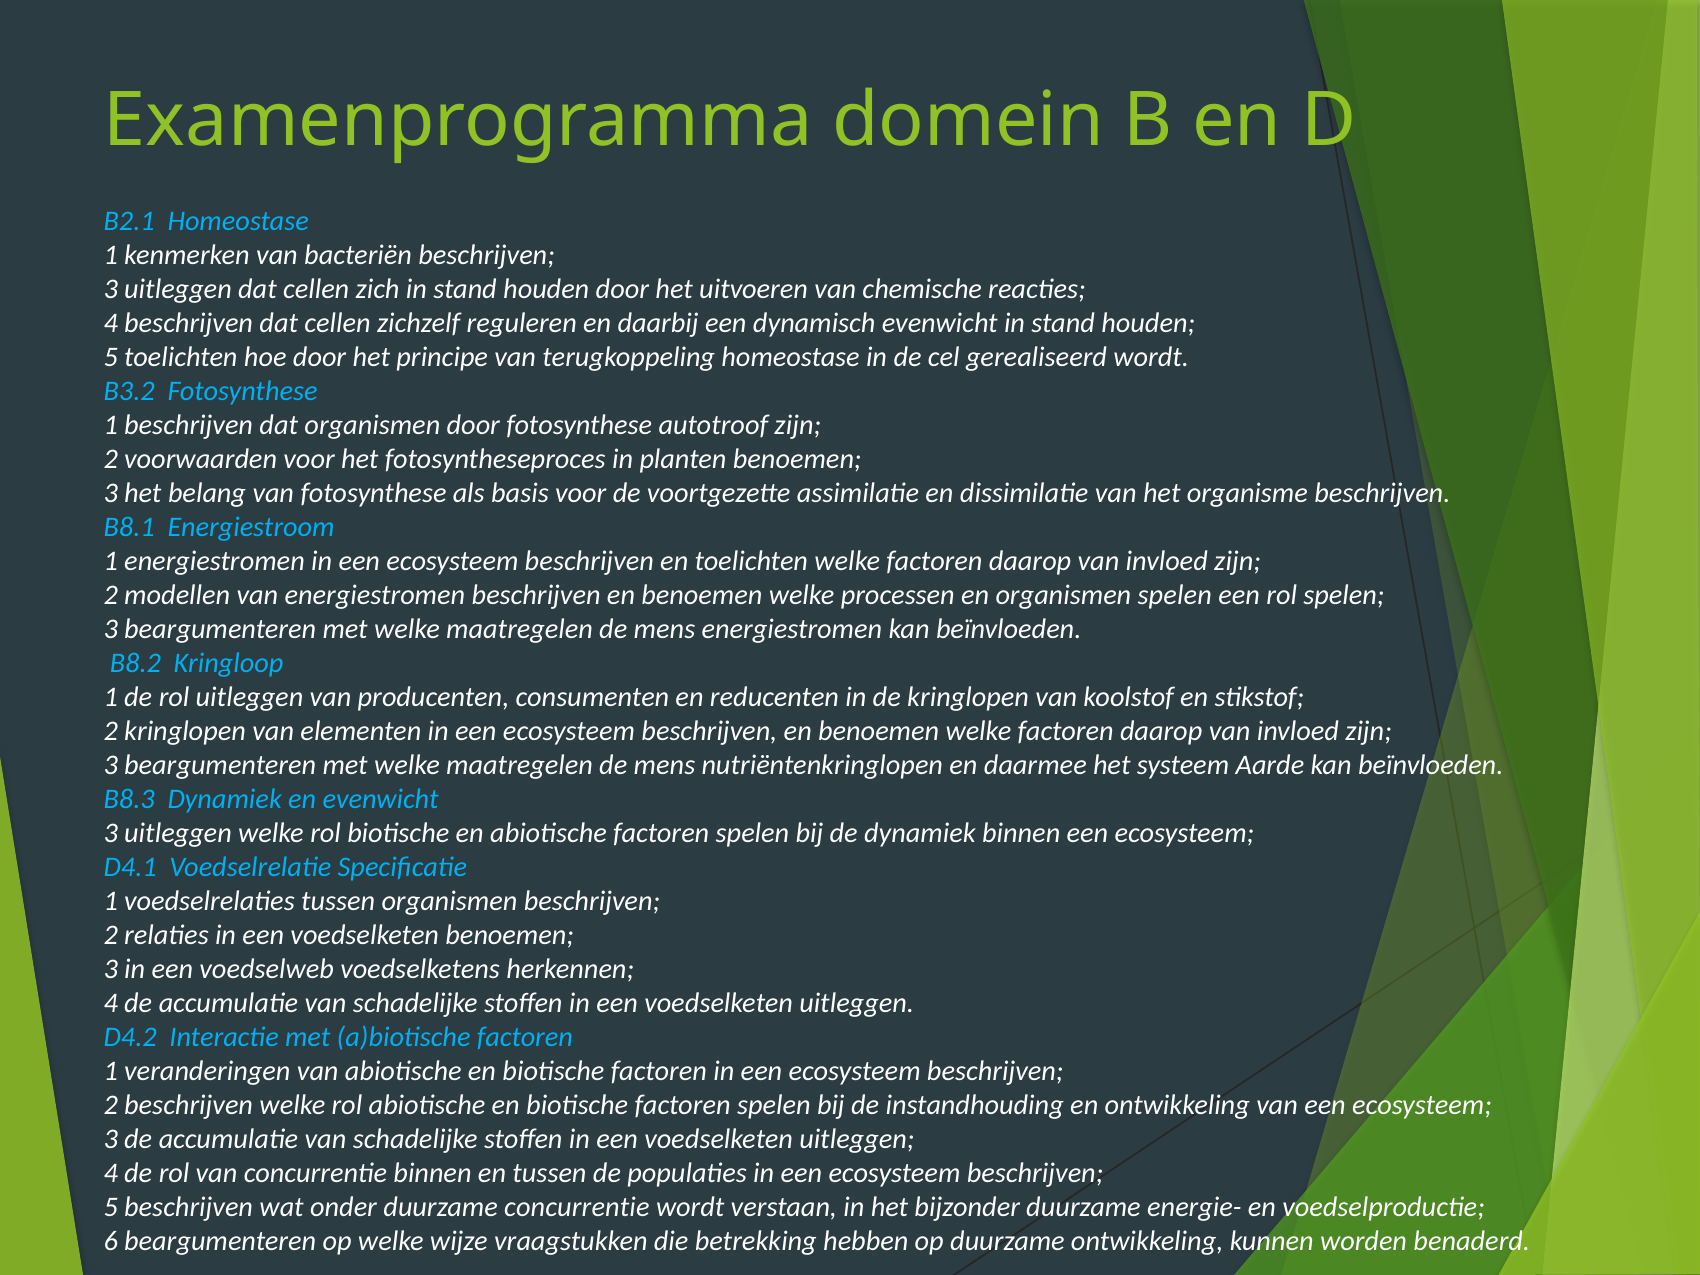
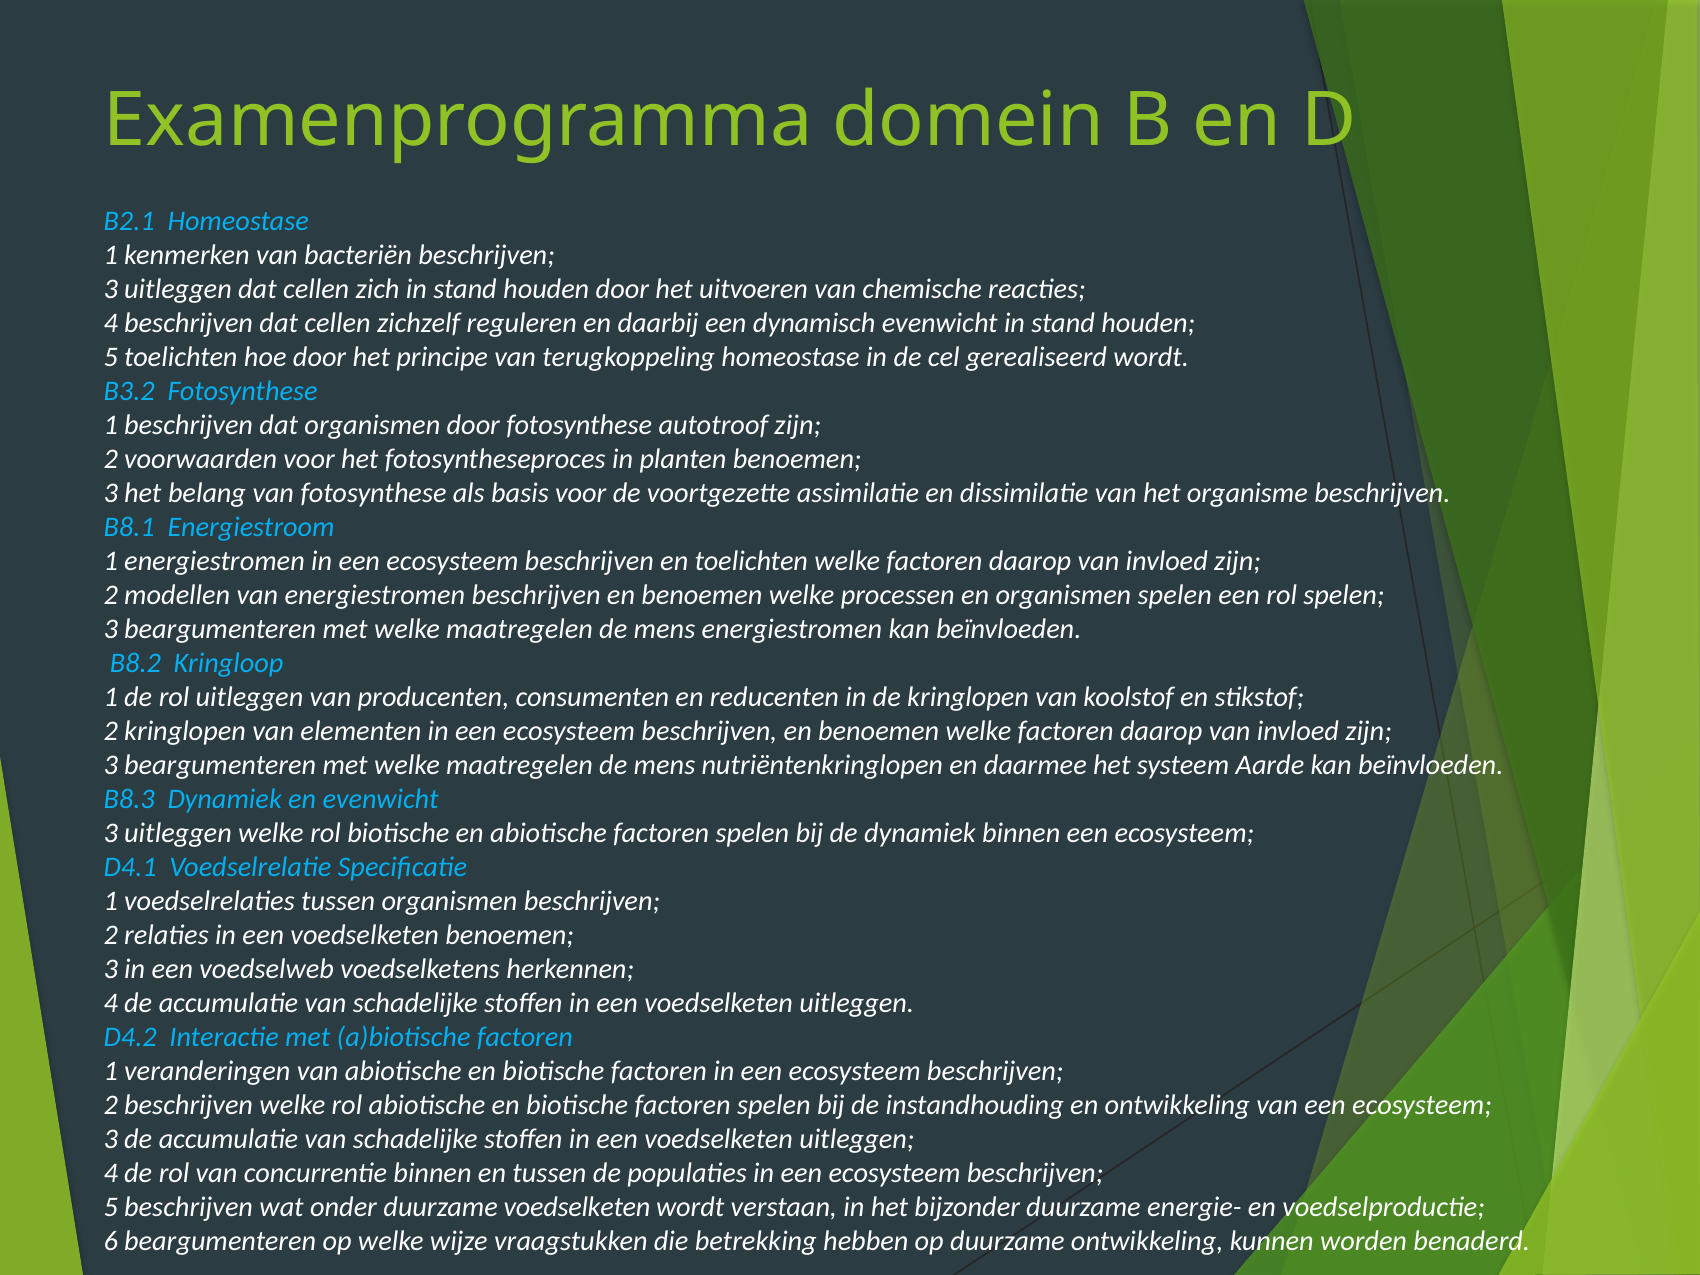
duurzame concurrentie: concurrentie -> voedselketen
